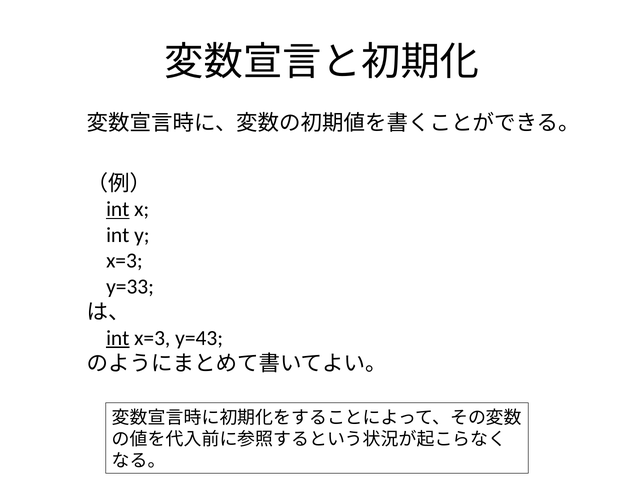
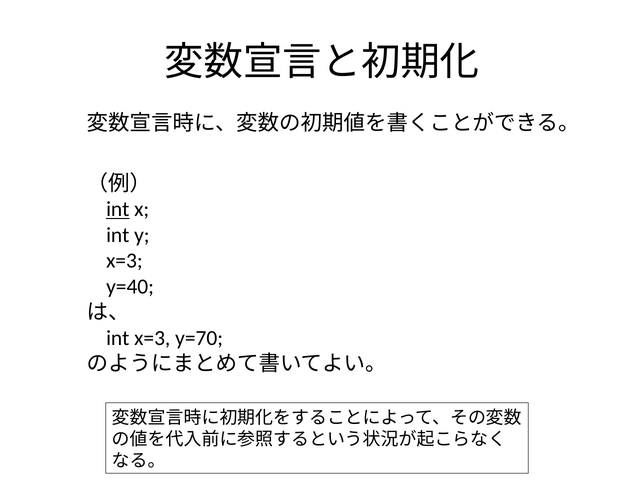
y=33: y=33 -> y=40
int at (118, 338) underline: present -> none
y=43: y=43 -> y=70
